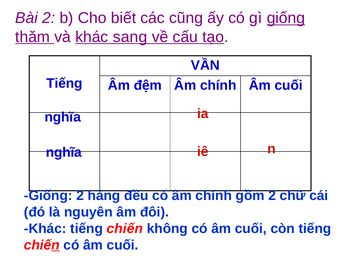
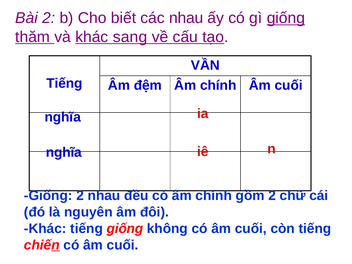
các cũng: cũng -> nhau
2 hàng: hàng -> nhau
Khác tiếng chiến: chiến -> giống
